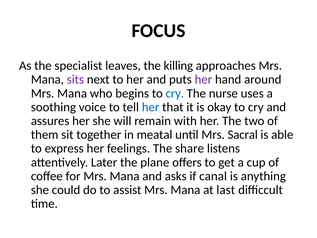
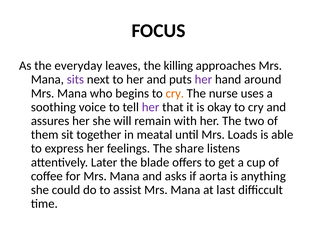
specialist: specialist -> everyday
cry at (175, 93) colour: blue -> orange
her at (151, 107) colour: blue -> purple
Sacral: Sacral -> Loads
plane: plane -> blade
canal: canal -> aorta
